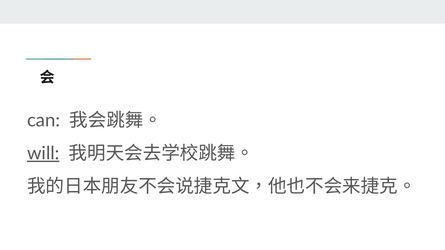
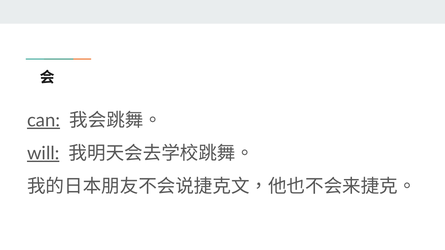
can underline: none -> present
